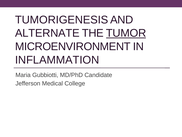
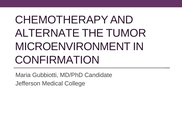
TUMORIGENESIS: TUMORIGENESIS -> CHEMOTHERAPY
TUMOR underline: present -> none
INFLAMMATION: INFLAMMATION -> CONFIRMATION
